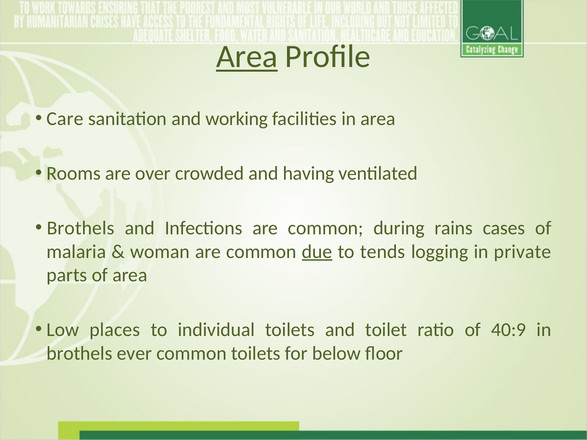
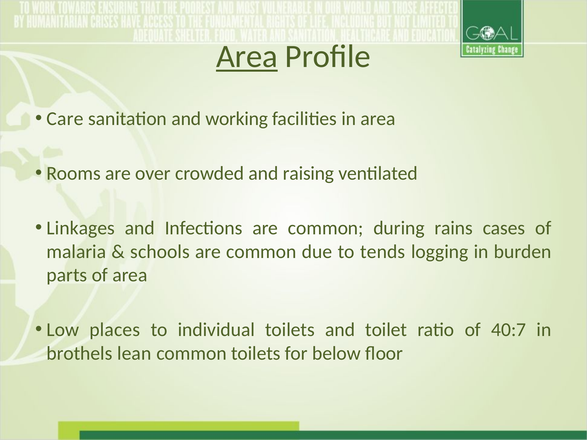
having: having -> raising
Brothels at (81, 228): Brothels -> Linkages
woman: woman -> schools
due underline: present -> none
private: private -> burden
40:9: 40:9 -> 40:7
ever: ever -> lean
